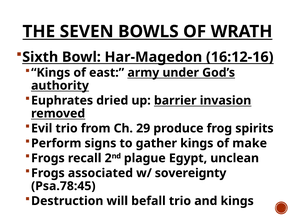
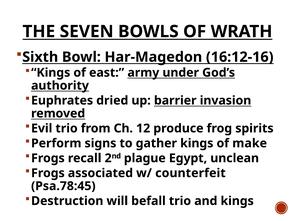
29: 29 -> 12
sovereignty: sovereignty -> counterfeit
